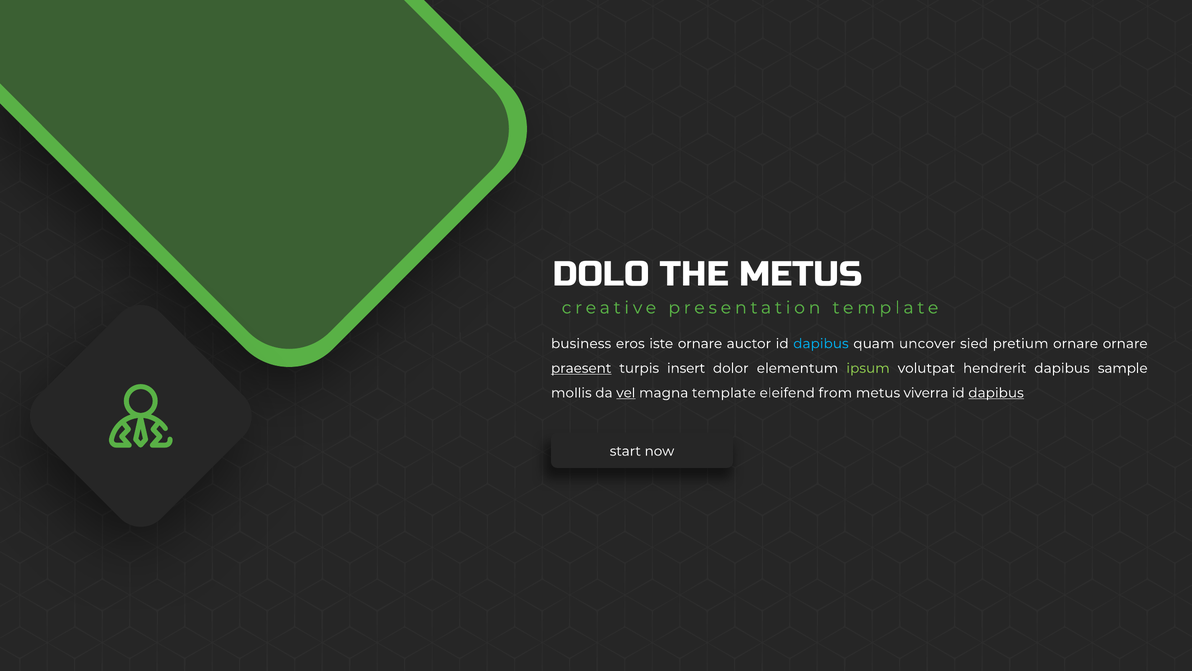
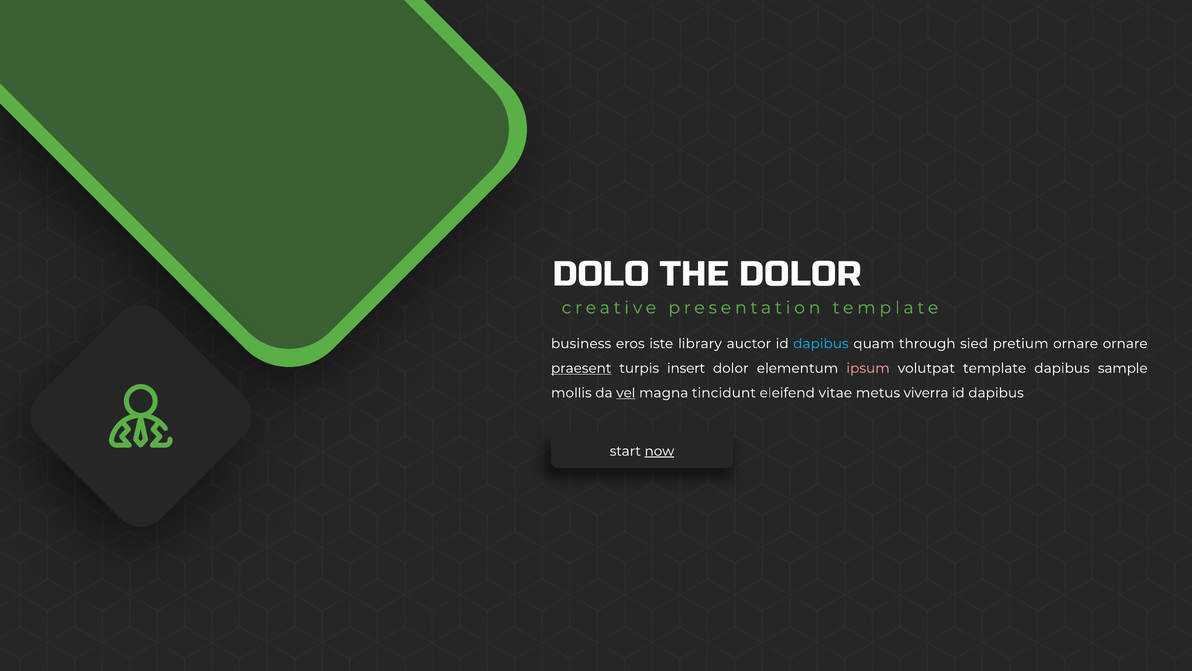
THE METUS: METUS -> DOLOR
iste ornare: ornare -> library
uncover: uncover -> through
ipsum colour: light green -> pink
volutpat hendrerit: hendrerit -> template
magna template: template -> tincidunt
from: from -> vitae
dapibus at (996, 393) underline: present -> none
now underline: none -> present
